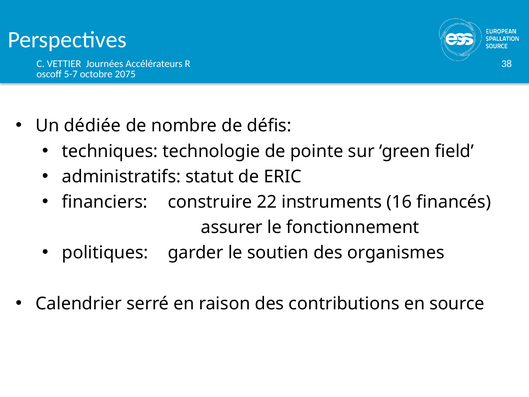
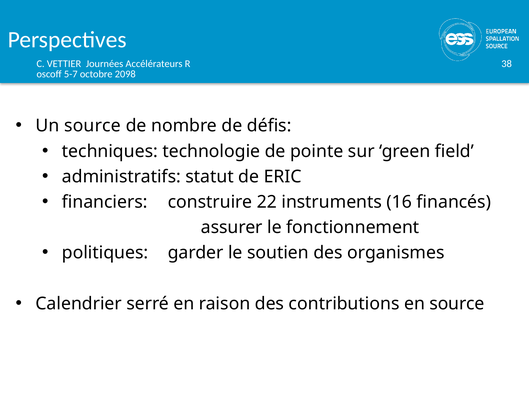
2075: 2075 -> 2098
Un dédiée: dédiée -> source
